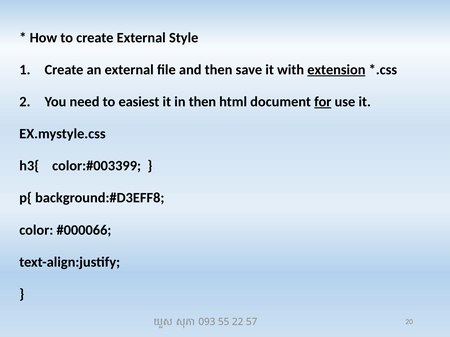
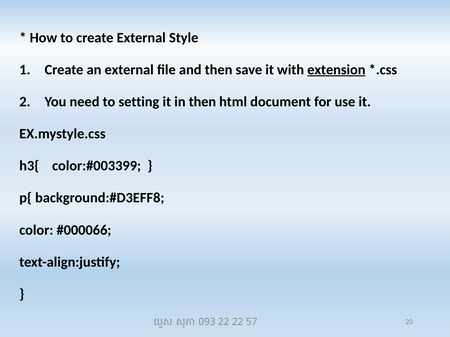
easiest: easiest -> setting
for underline: present -> none
093 55: 55 -> 22
